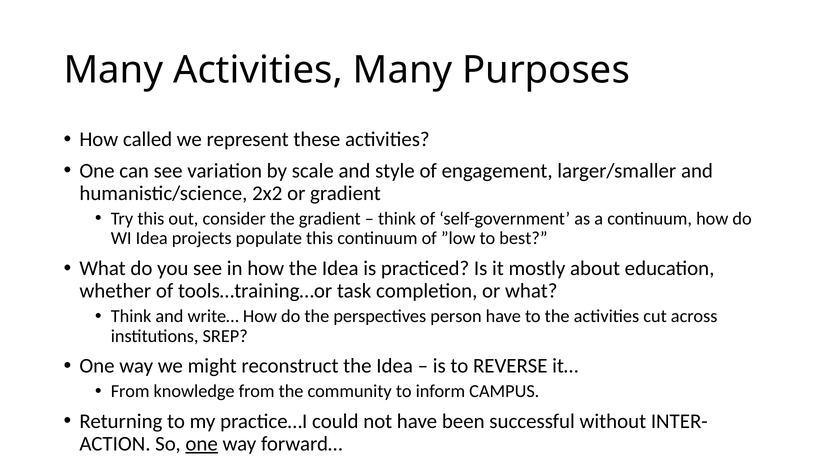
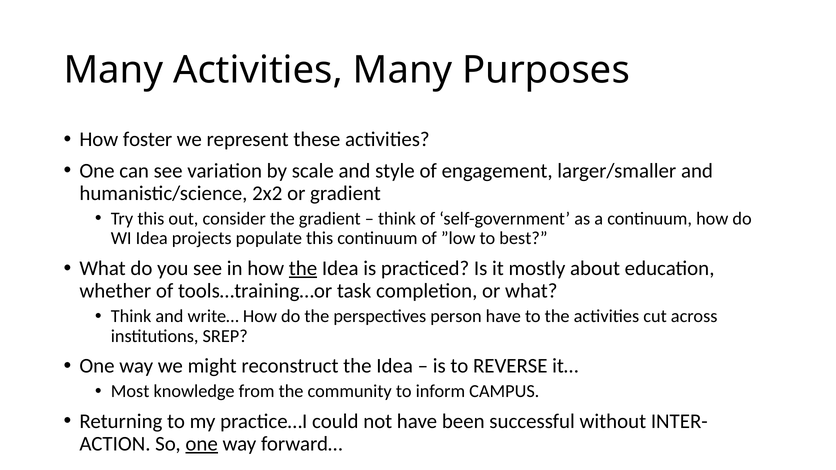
called: called -> foster
the at (303, 268) underline: none -> present
From at (130, 392): From -> Most
